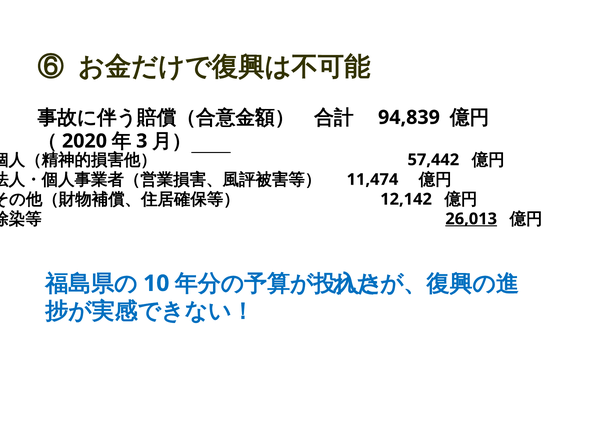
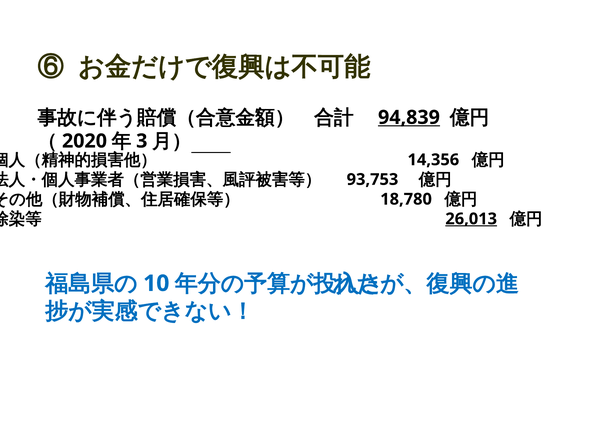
94,839 underline: none -> present
57,442: 57,442 -> 14,356
11,474: 11,474 -> 93,753
12,142: 12,142 -> 18,780
